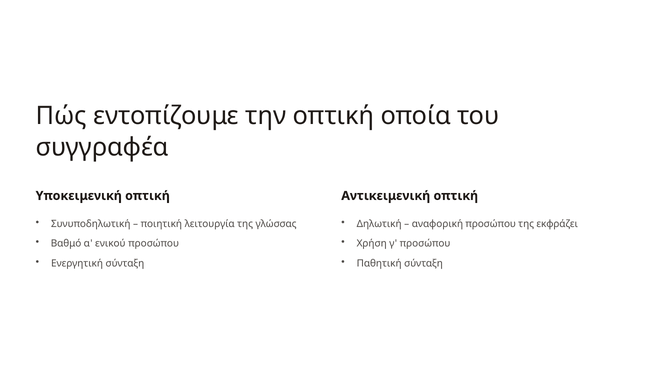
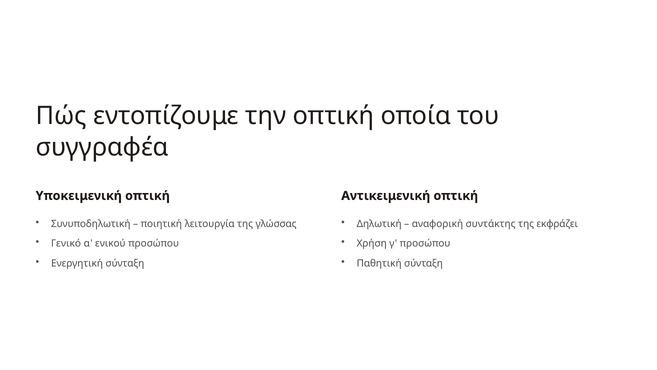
αναφορική προσώπου: προσώπου -> συντάκτης
Βαθμό: Βαθμό -> Γενικό
